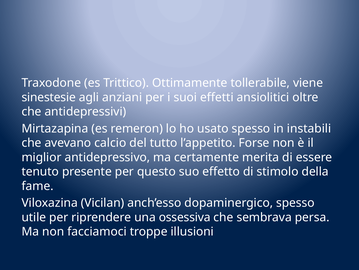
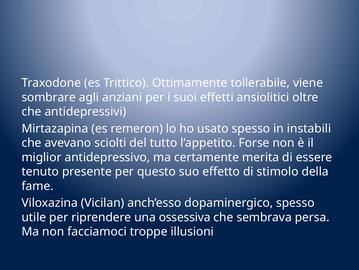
sinestesie: sinestesie -> sombrare
calcio: calcio -> sciolti
